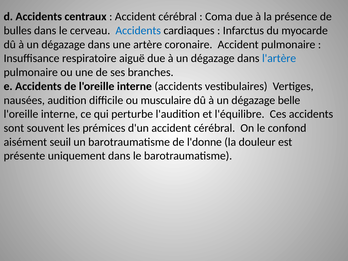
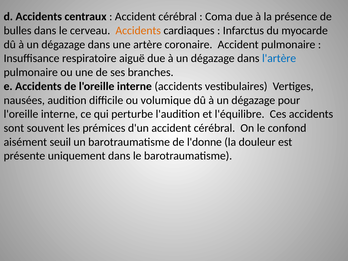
Accidents at (138, 31) colour: blue -> orange
musculaire: musculaire -> volumique
belle: belle -> pour
